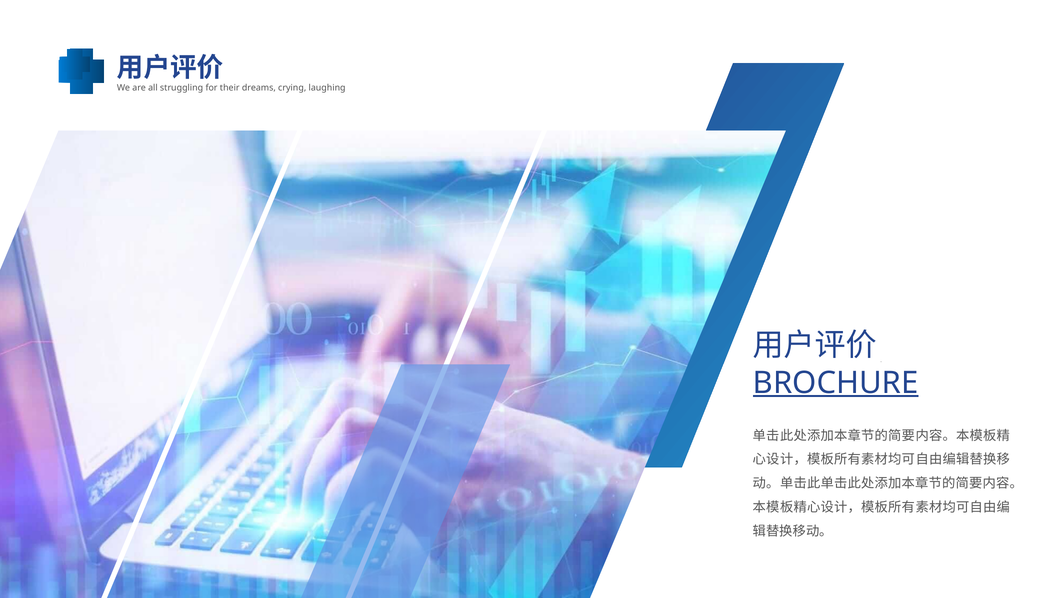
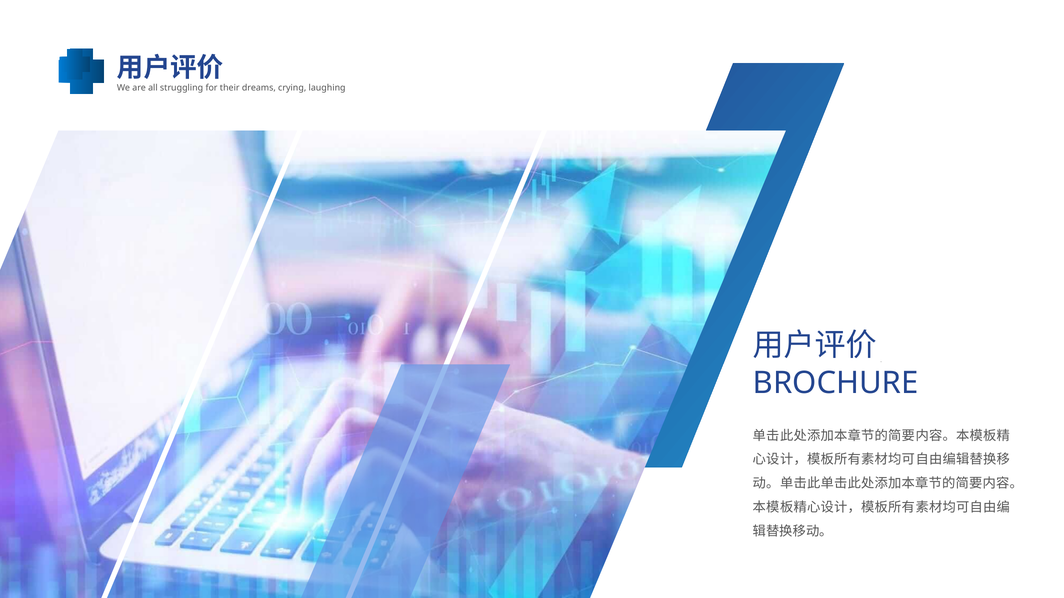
BROCHURE at (836, 383) underline: present -> none
